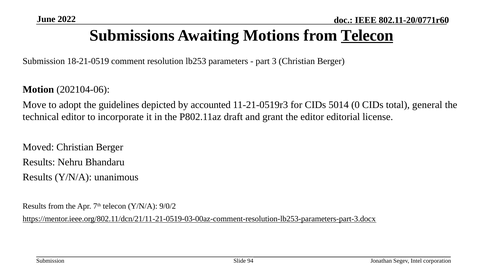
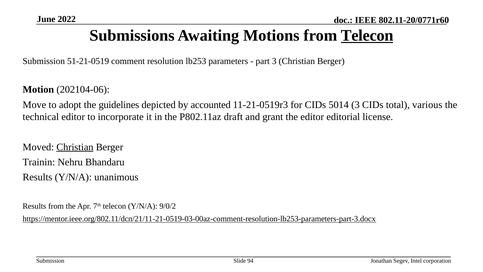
18-21-0519: 18-21-0519 -> 51-21-0519
5014 0: 0 -> 3
general: general -> various
Christian at (75, 147) underline: none -> present
Results at (39, 162): Results -> Trainin
